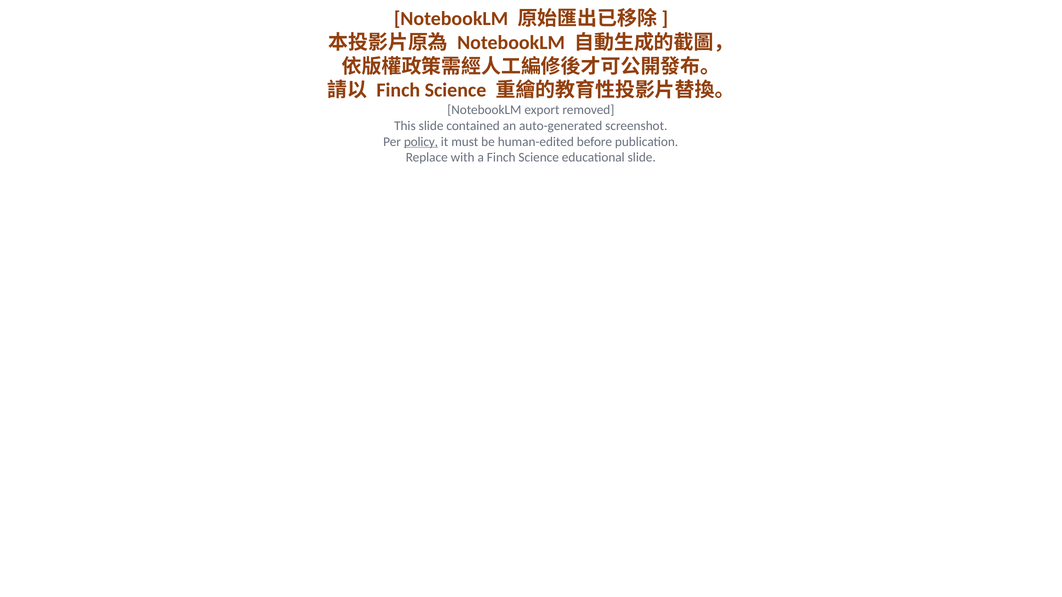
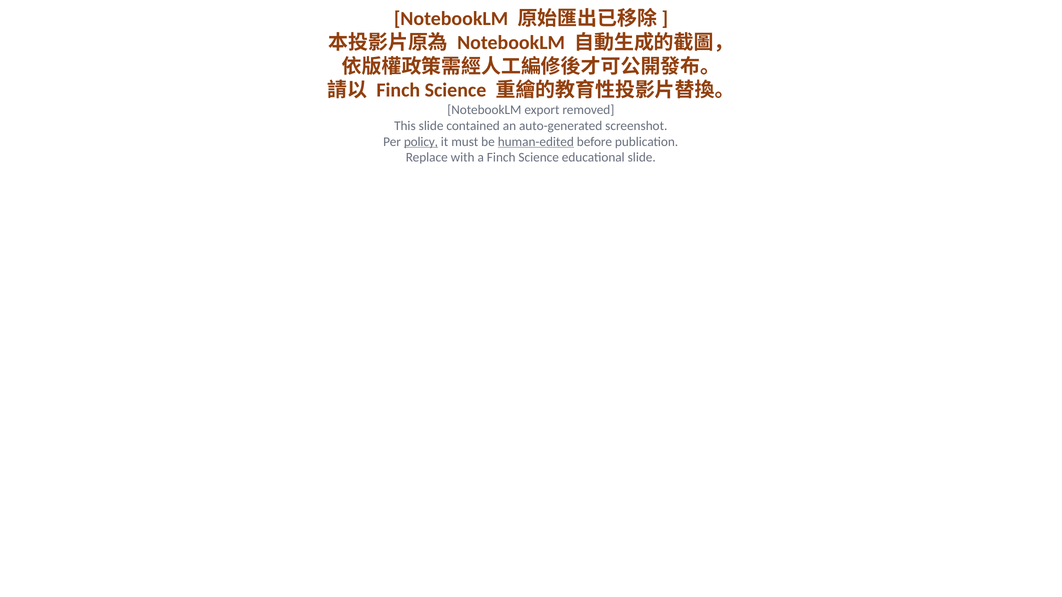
human-edited underline: none -> present
